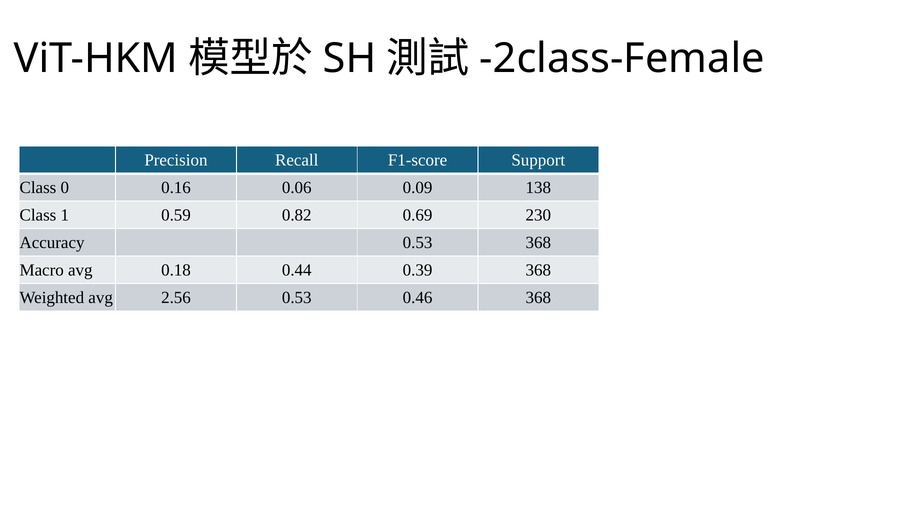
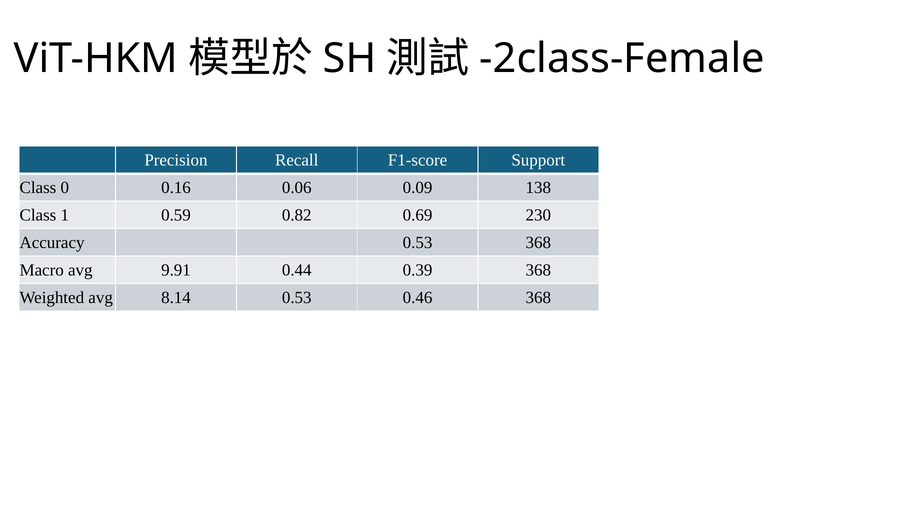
0.18: 0.18 -> 9.91
2.56: 2.56 -> 8.14
